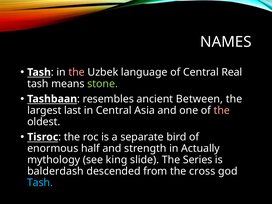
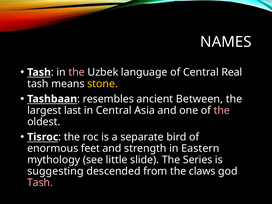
stone colour: light green -> yellow
half: half -> feet
Actually: Actually -> Eastern
king: king -> little
balderdash: balderdash -> suggesting
cross: cross -> claws
Tash at (40, 183) colour: light blue -> pink
